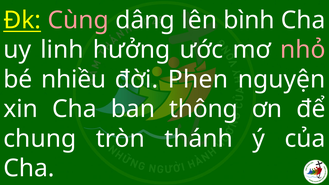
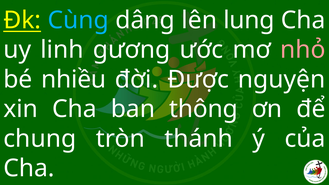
Cùng colour: pink -> light blue
bình: bình -> lung
hưởng: hưởng -> gương
Phen: Phen -> Được
